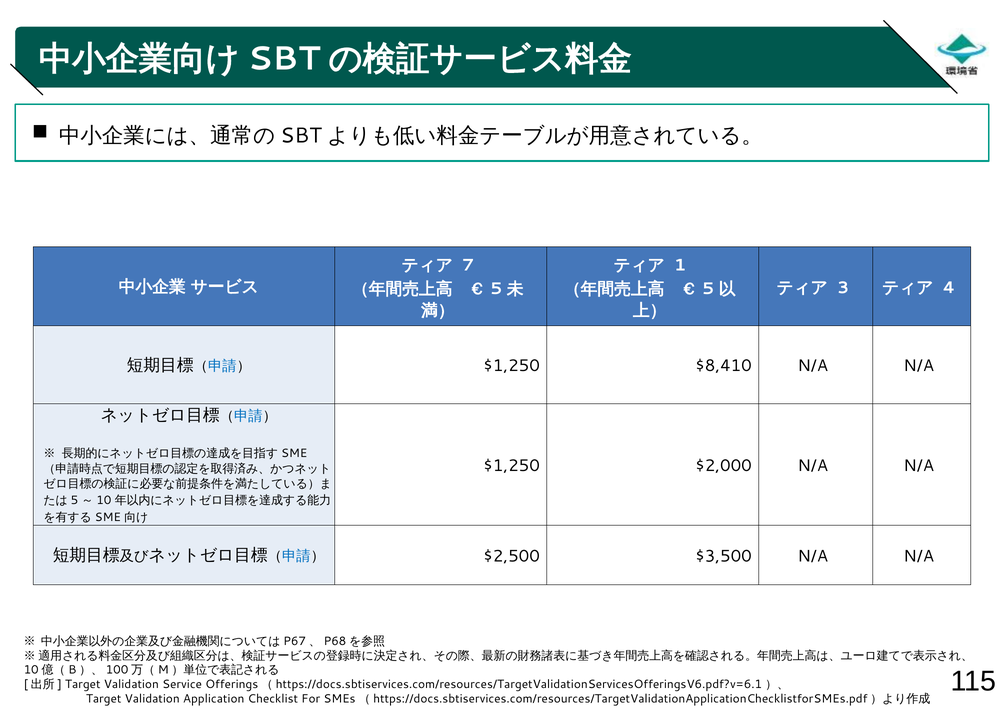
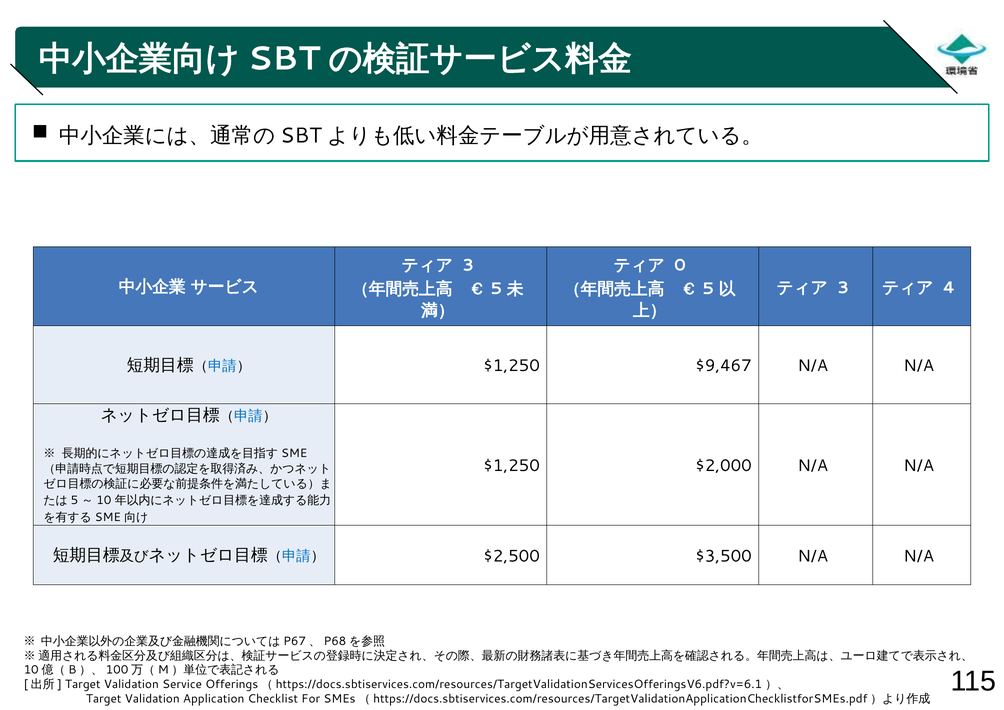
7 at (468, 265): 7 -> 3
1: 1 -> 0
$8,410: $8,410 -> $9,467
